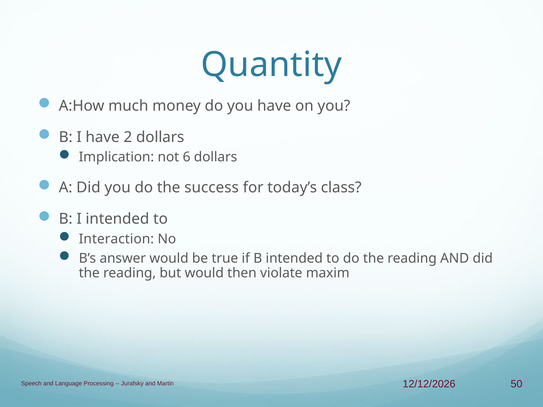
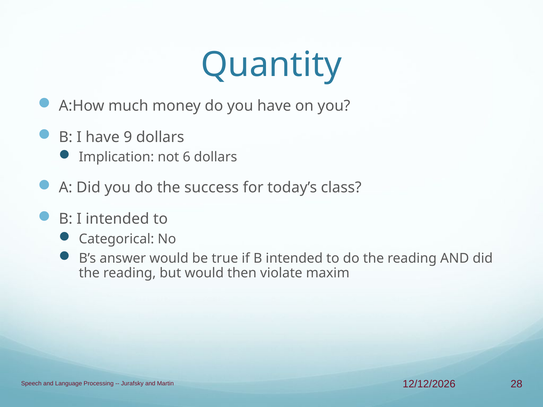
2: 2 -> 9
Interaction: Interaction -> Categorical
50: 50 -> 28
